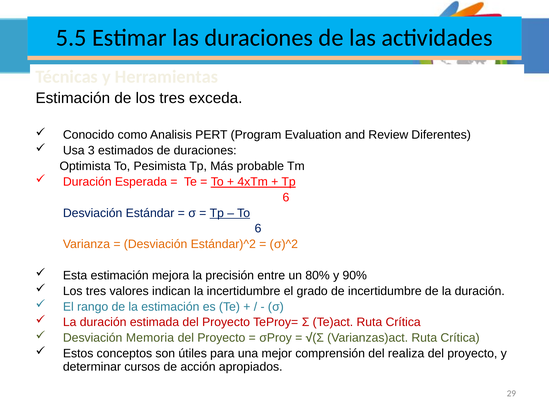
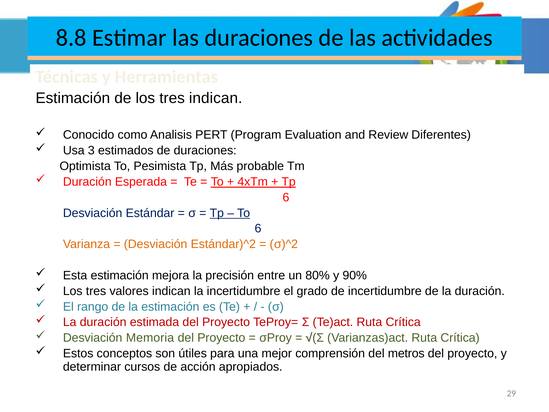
5.5: 5.5 -> 8.8
tres exceda: exceda -> indican
realiza: realiza -> metros
